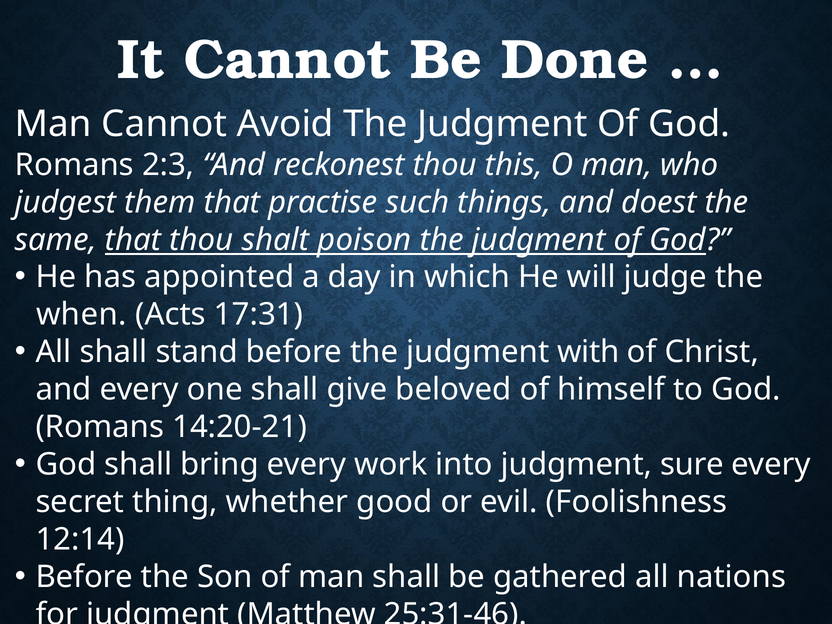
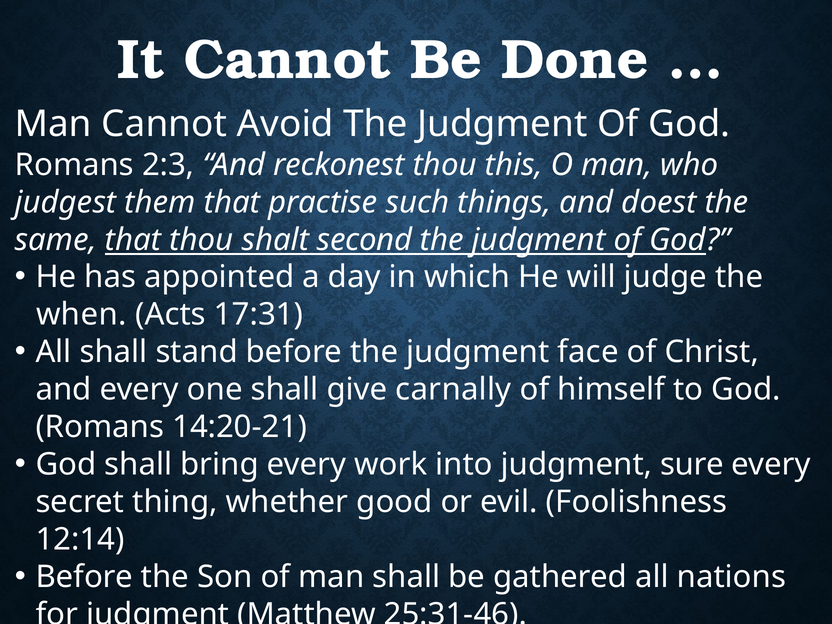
poison: poison -> second
with: with -> face
beloved: beloved -> carnally
